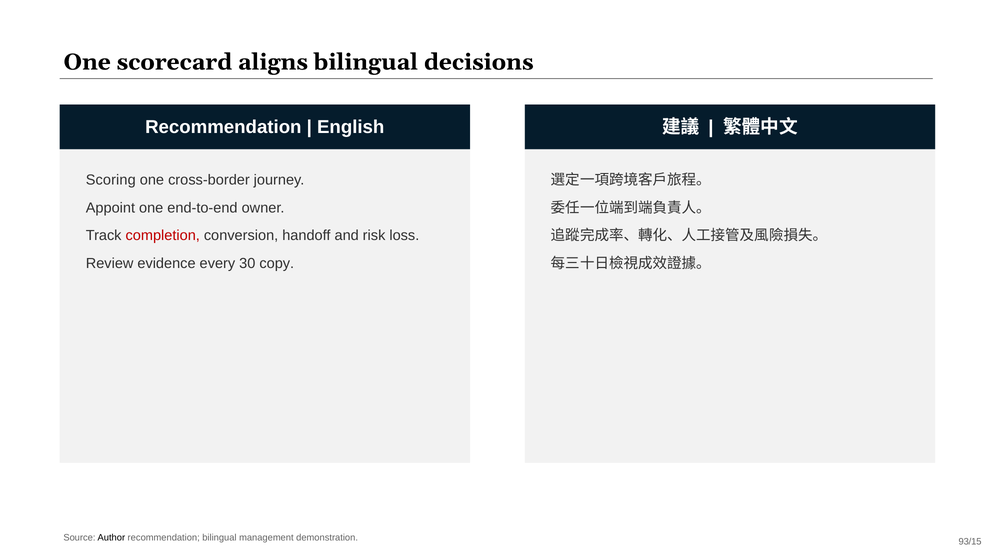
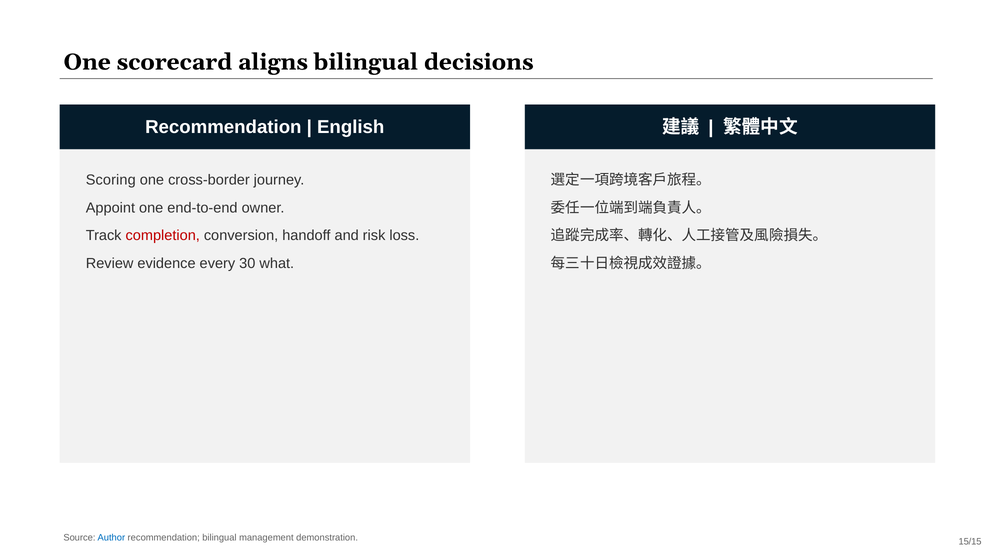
copy: copy -> what
Author colour: black -> blue
93/15: 93/15 -> 15/15
